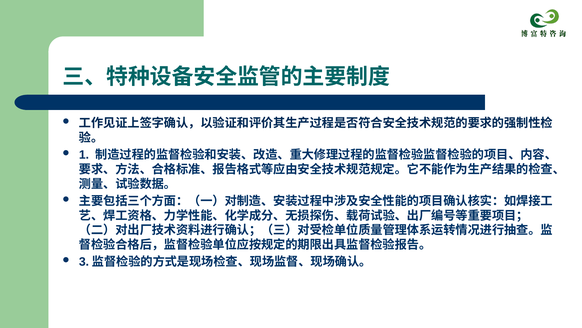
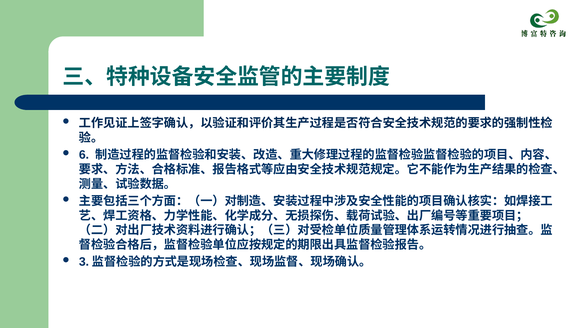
1: 1 -> 6
